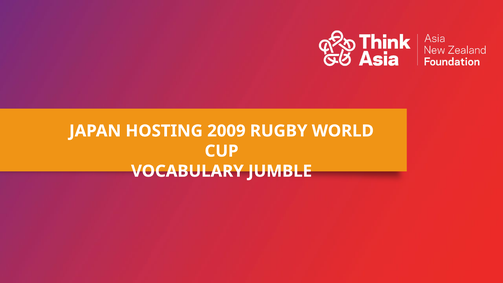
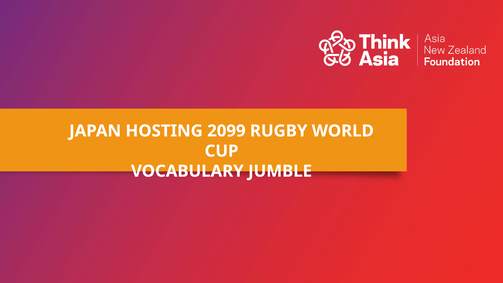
2009: 2009 -> 2099
